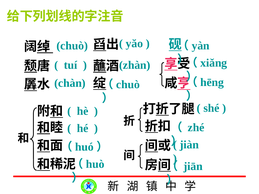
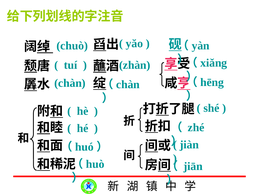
chuò at (128, 85): chuò -> chàn
